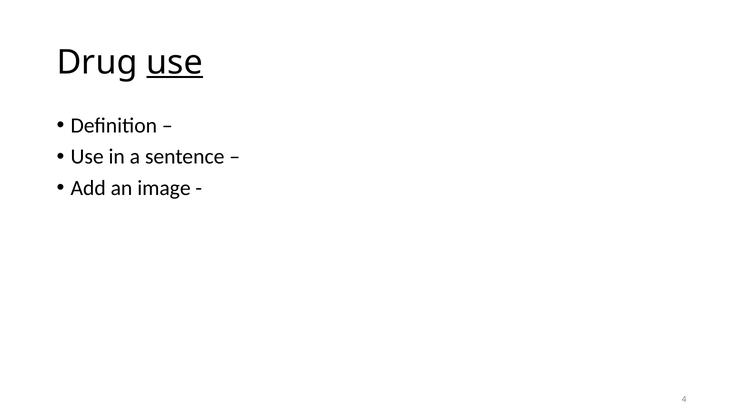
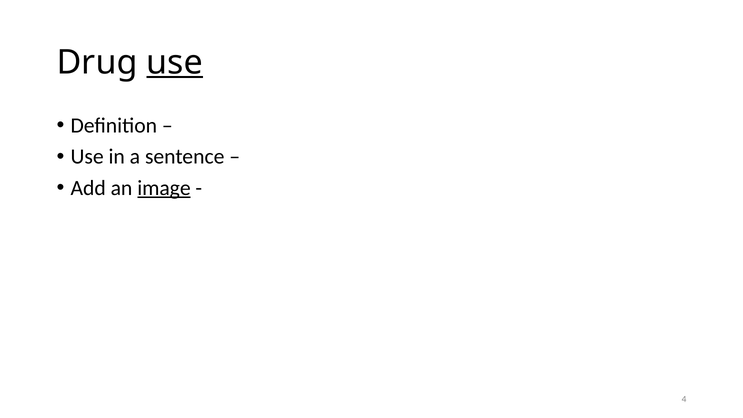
image underline: none -> present
